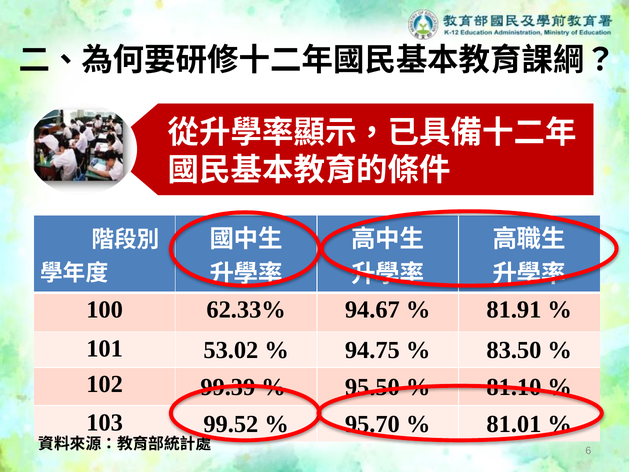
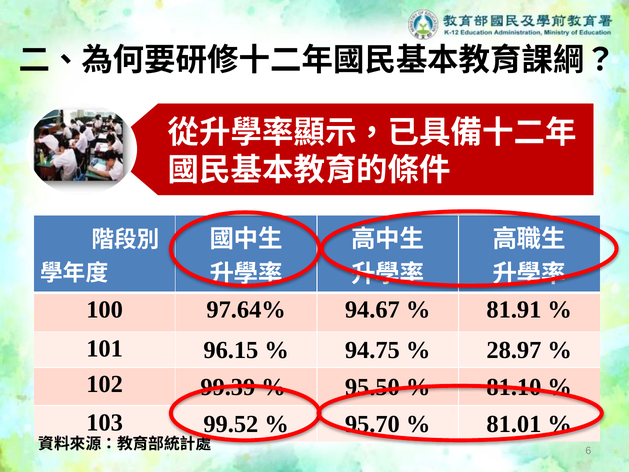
62.33%: 62.33% -> 97.64%
53.02: 53.02 -> 96.15
83.50: 83.50 -> 28.97
